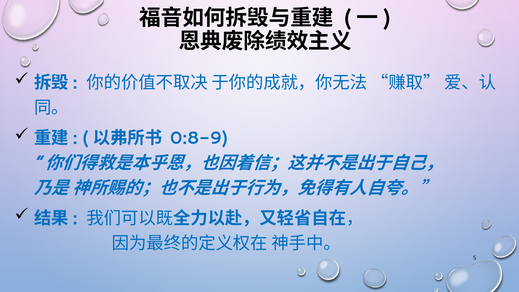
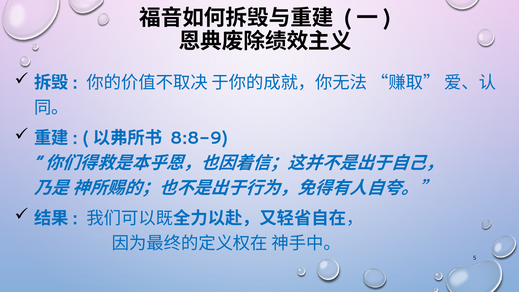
0:8-9: 0:8-9 -> 8:8-9
